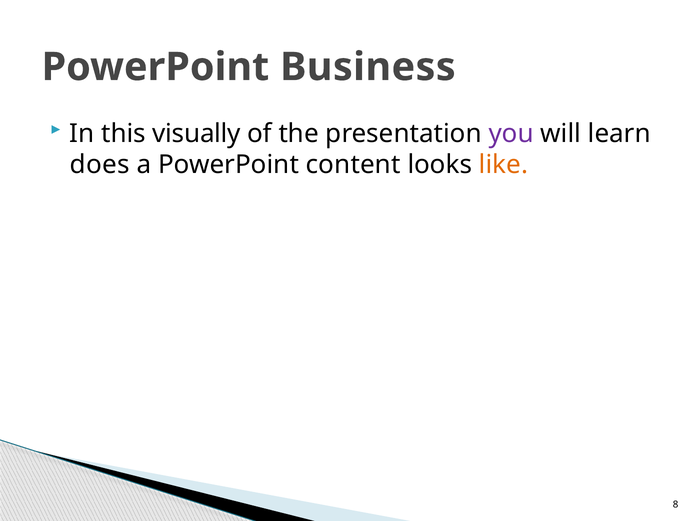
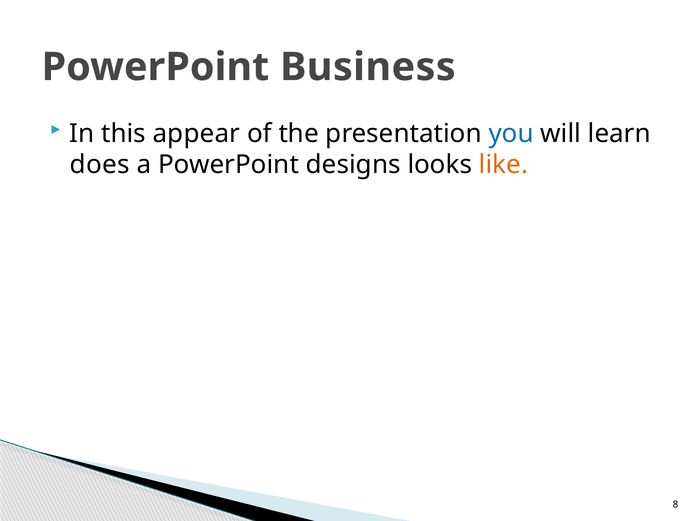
visually: visually -> appear
you colour: purple -> blue
content: content -> designs
